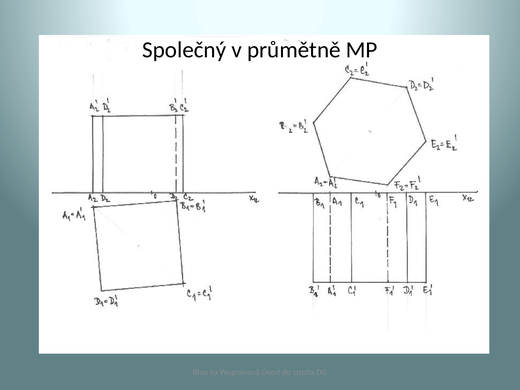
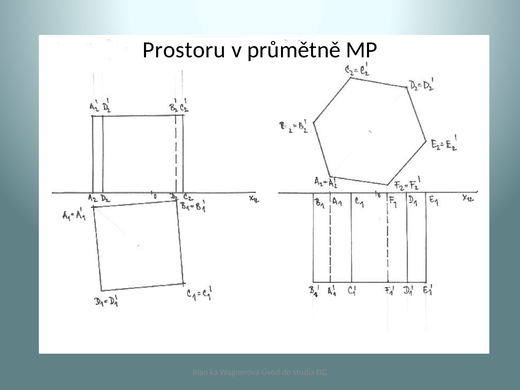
Společný: Společný -> Prostoru
